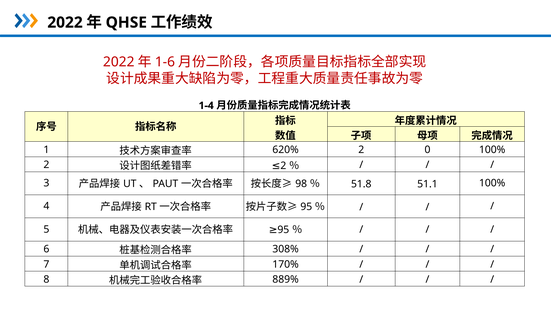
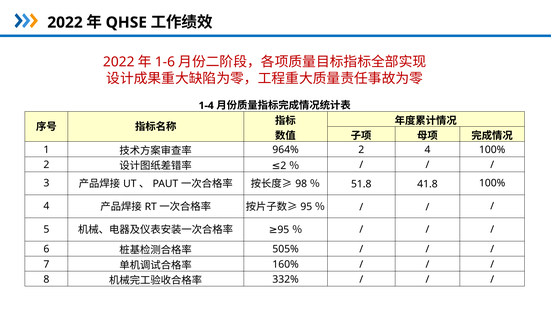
620%: 620% -> 964%
2 0: 0 -> 4
51.1: 51.1 -> 41.8
308%: 308% -> 505%
170%: 170% -> 160%
889%: 889% -> 332%
